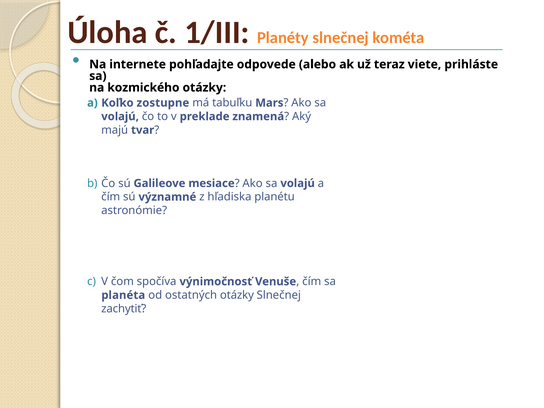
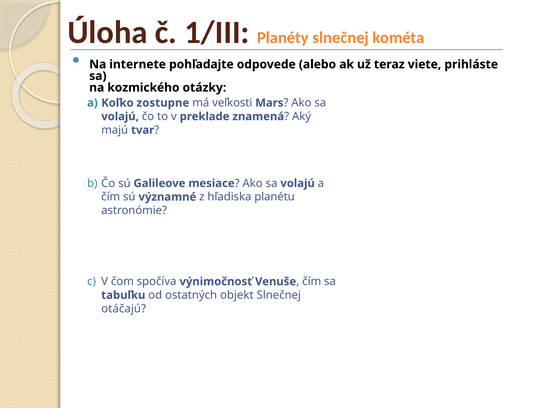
tabuľku: tabuľku -> veľkosti
planéta: planéta -> tabuľku
ostatných otázky: otázky -> objekt
zachytiť: zachytiť -> otáčajú
